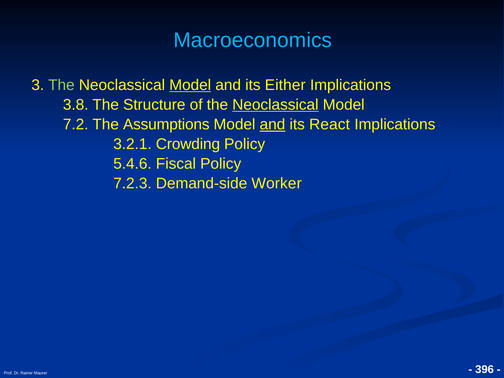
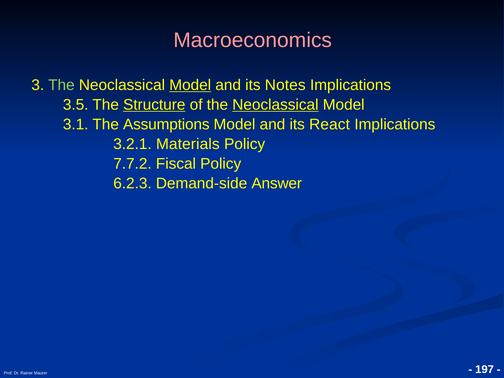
Macroeconomics colour: light blue -> pink
Either: Either -> Notes
3.8: 3.8 -> 3.5
Structure underline: none -> present
7.2: 7.2 -> 3.1
and at (272, 124) underline: present -> none
Crowding: Crowding -> Materials
5.4.6: 5.4.6 -> 7.7.2
7.2.3: 7.2.3 -> 6.2.3
Worker: Worker -> Answer
396: 396 -> 197
